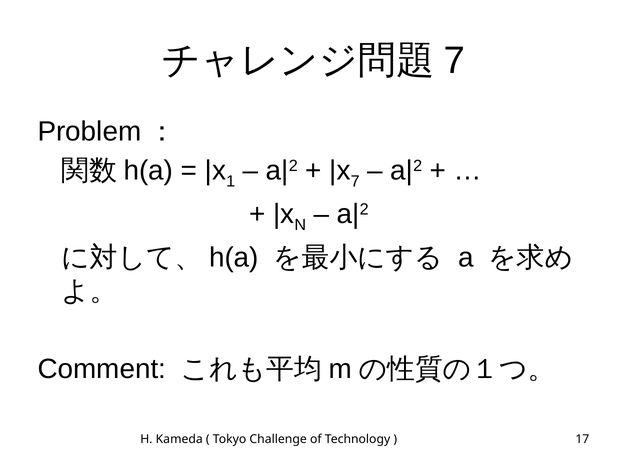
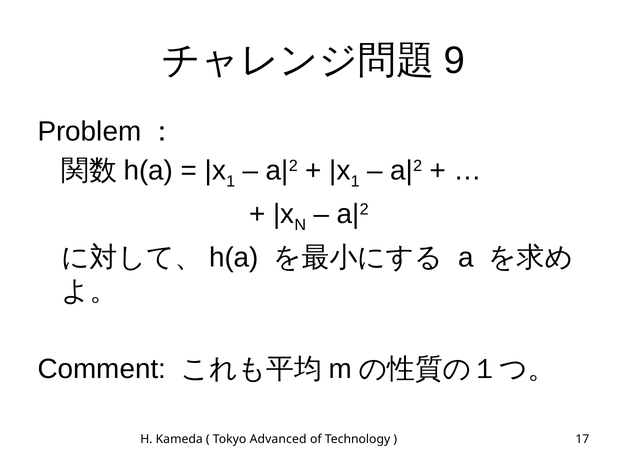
7 at (455, 61): 7 -> 9
7 at (355, 181): 7 -> 1
Challenge: Challenge -> Advanced
